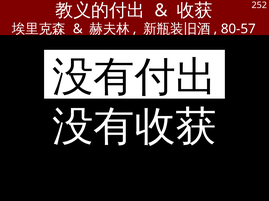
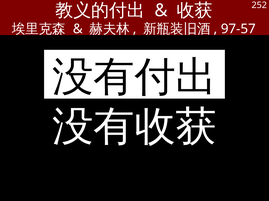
80-57: 80-57 -> 97-57
